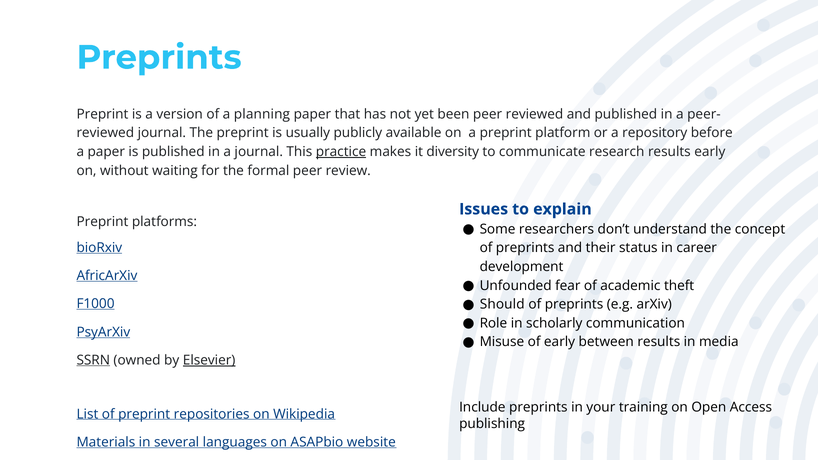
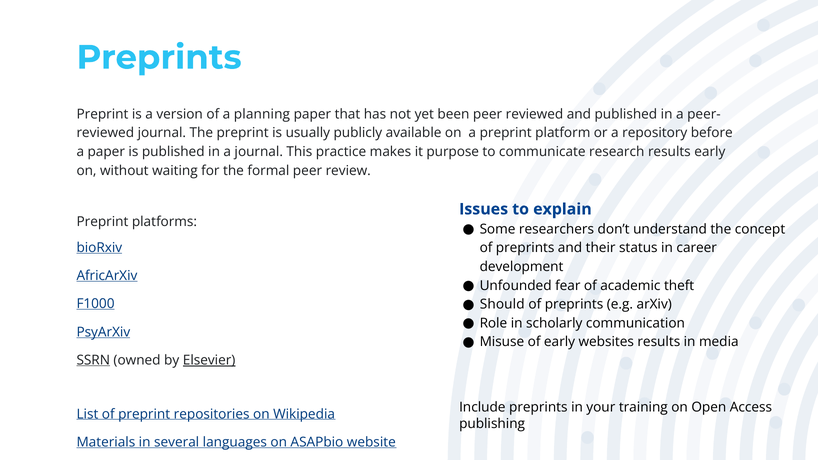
practice underline: present -> none
diversity: diversity -> purpose
between: between -> websites
